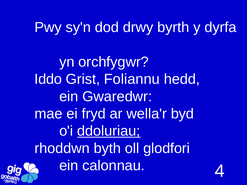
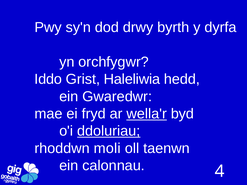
Foliannu: Foliannu -> Haleliwia
wella'r underline: none -> present
byth: byth -> moli
glodfori: glodfori -> taenwn
